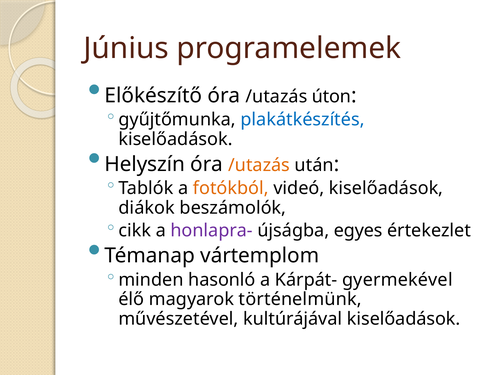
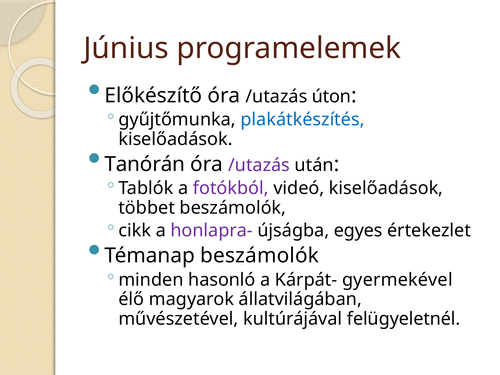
Helyszín: Helyszín -> Tanórán
/utazás at (259, 165) colour: orange -> purple
fotókból colour: orange -> purple
diákok: diákok -> többet
Témanap vártemplom: vártemplom -> beszámolók
történelmünk: történelmünk -> állatvilágában
kultúrájával kiselőadások: kiselőadások -> felügyeletnél
